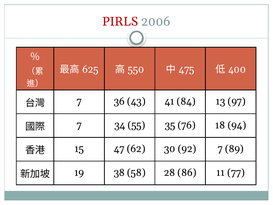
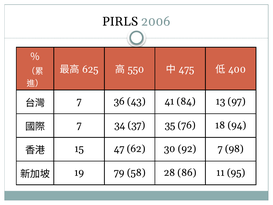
PIRLS colour: red -> black
55: 55 -> 37
89: 89 -> 98
38: 38 -> 79
77: 77 -> 95
